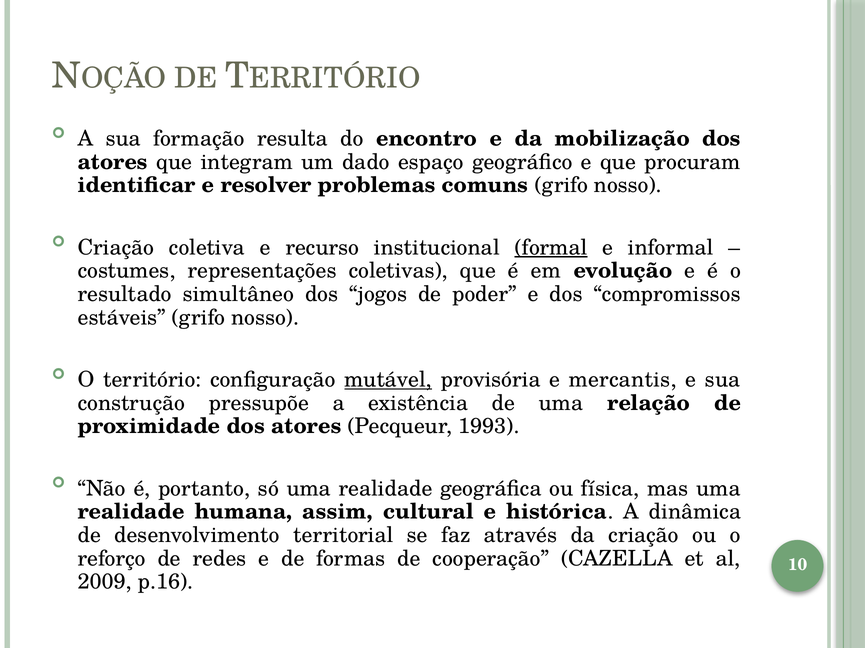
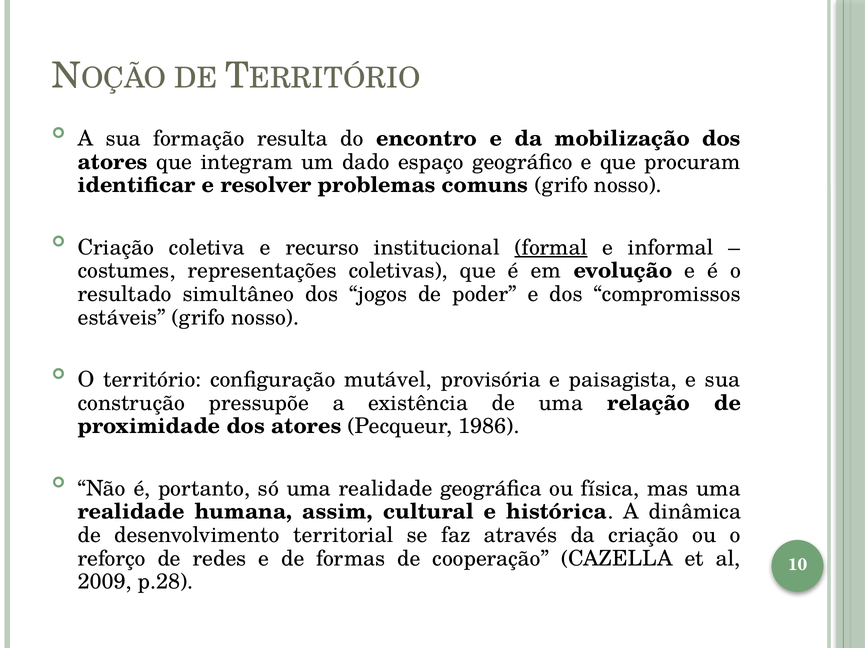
mutável underline: present -> none
mercantis: mercantis -> paisagista
1993: 1993 -> 1986
p.16: p.16 -> p.28
